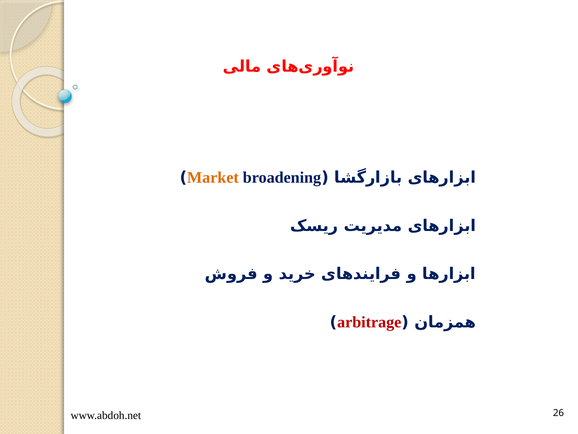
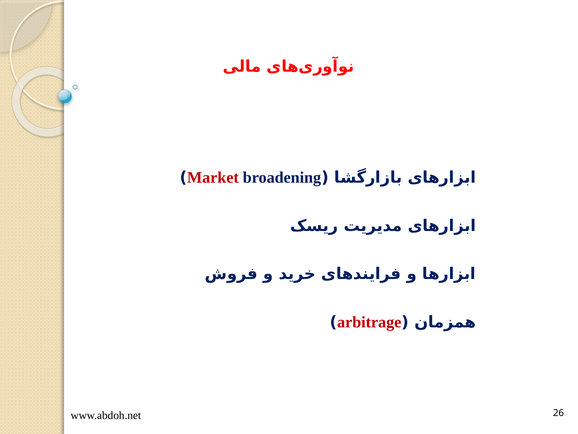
Market colour: orange -> red
